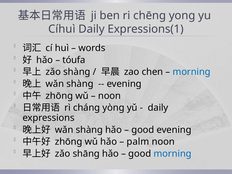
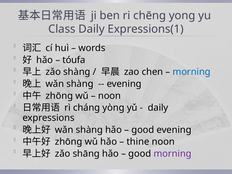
Cíhuì: Cíhuì -> Class
palm: palm -> thine
morning at (173, 154) colour: blue -> purple
